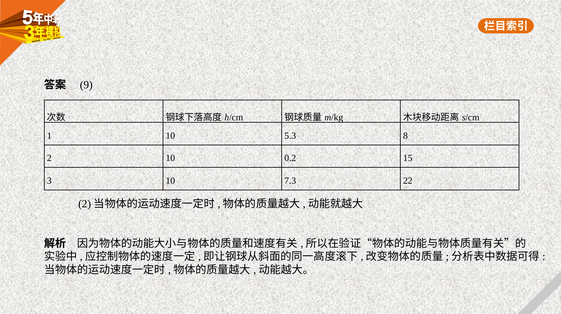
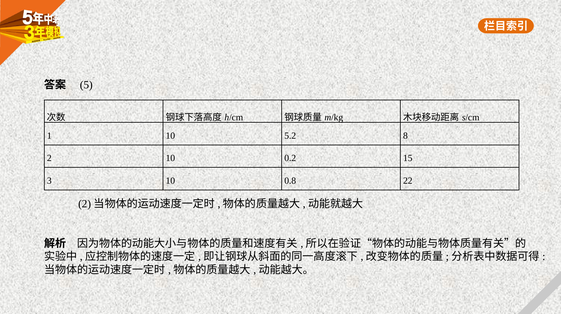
9: 9 -> 5
5.3: 5.3 -> 5.2
7.3: 7.3 -> 0.8
